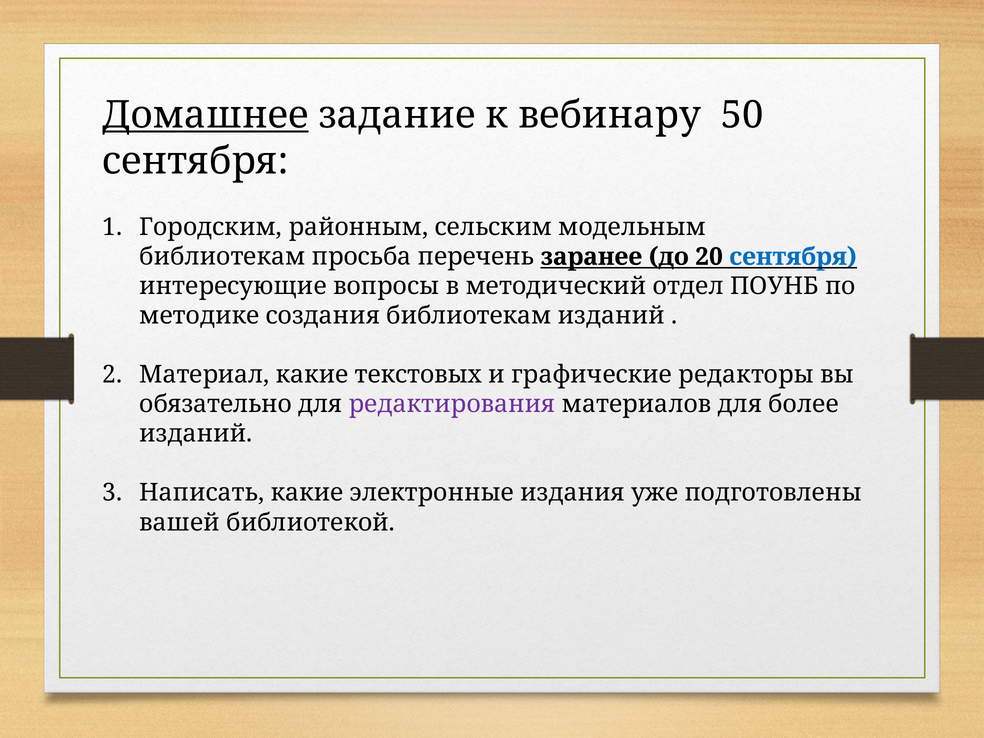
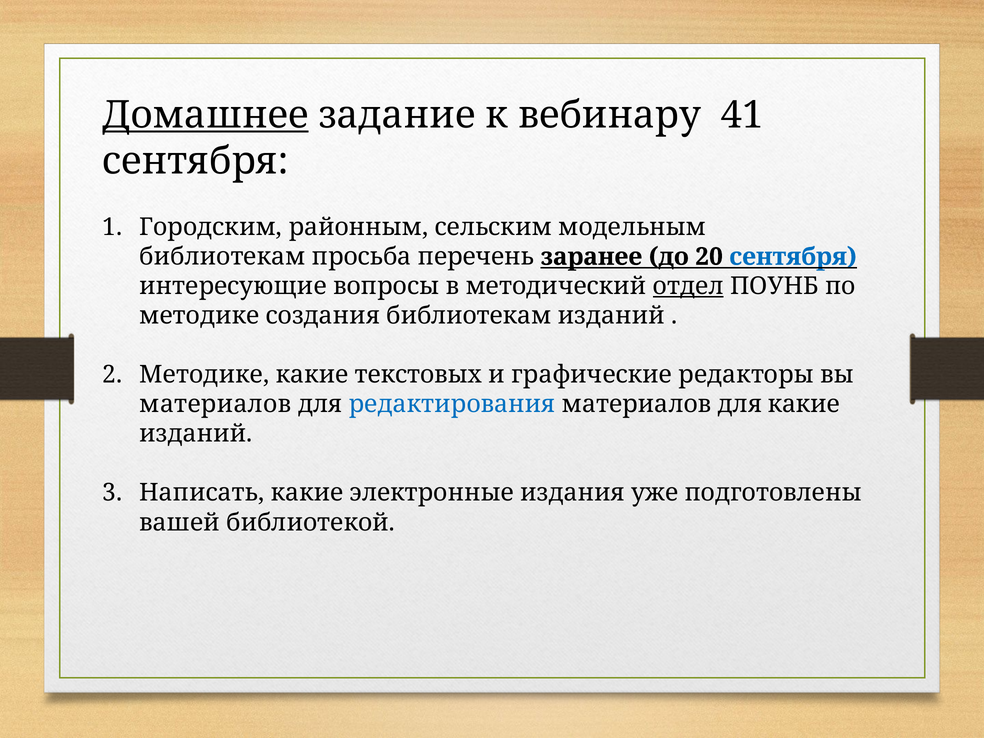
50: 50 -> 41
отдел underline: none -> present
Материал at (204, 375): Материал -> Методике
обязательно at (216, 404): обязательно -> материалов
редактирования colour: purple -> blue
для более: более -> какие
